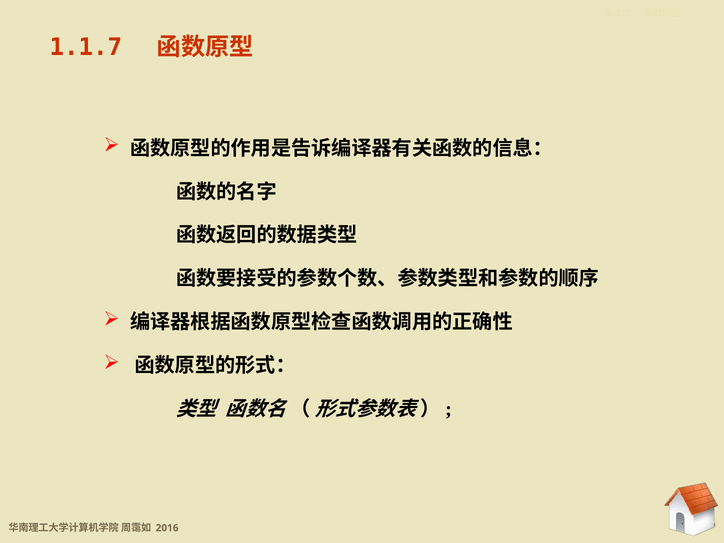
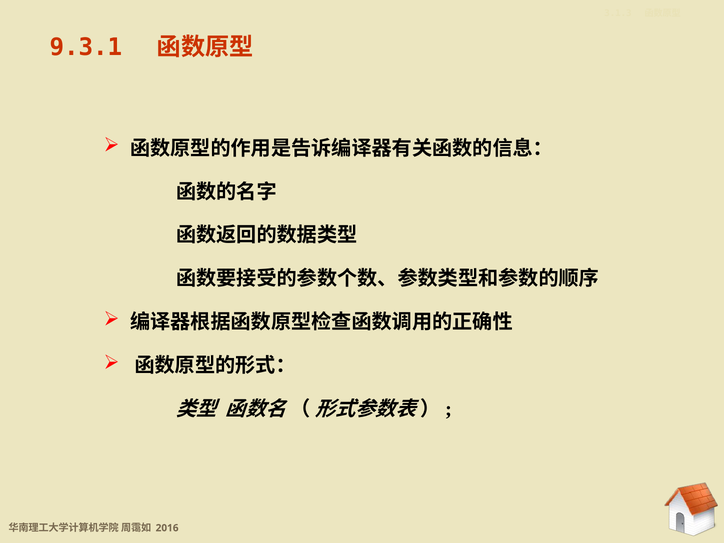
1.1.7: 1.1.7 -> 9.3.1
